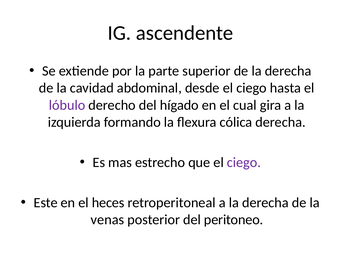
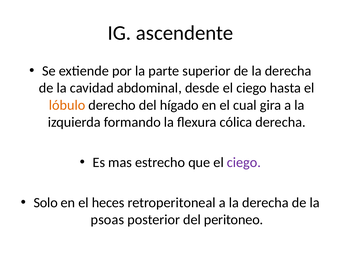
lóbulo colour: purple -> orange
Este: Este -> Solo
venas: venas -> psoas
